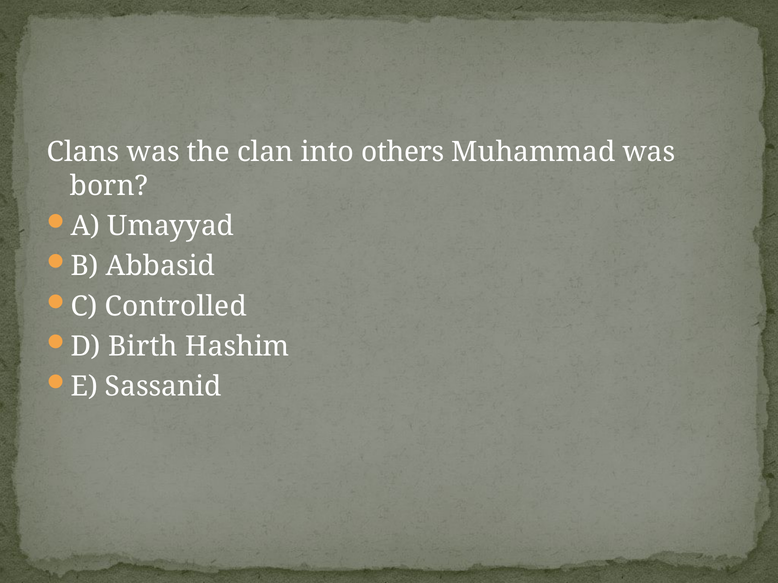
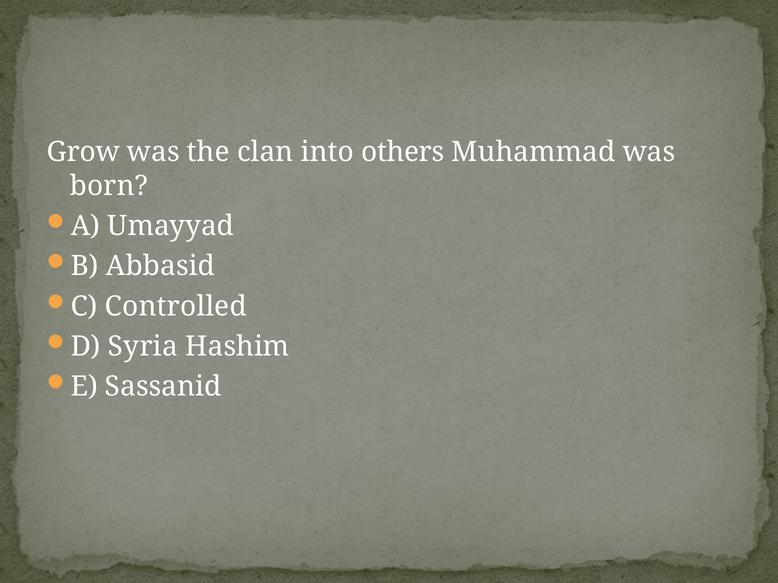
Clans: Clans -> Grow
Birth: Birth -> Syria
